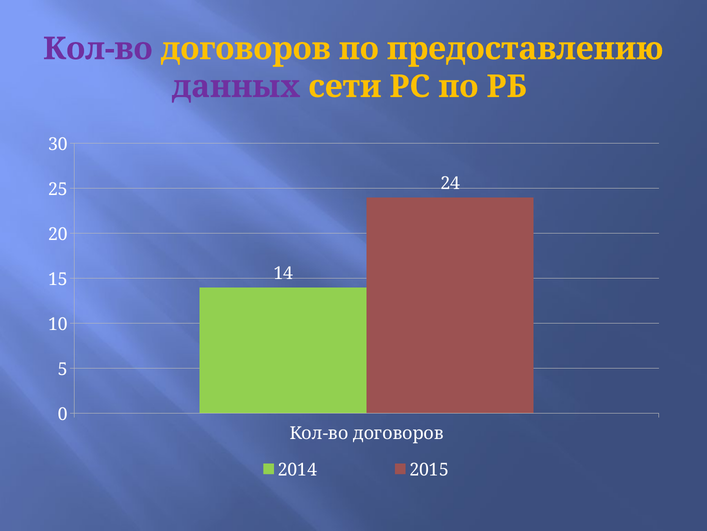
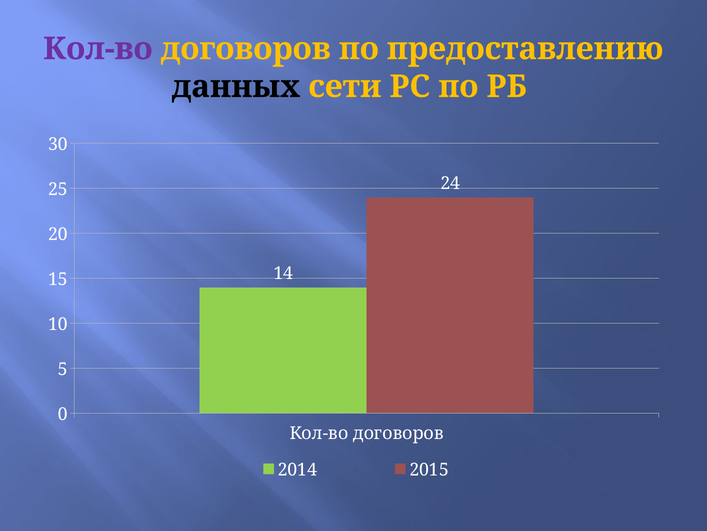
данных colour: purple -> black
